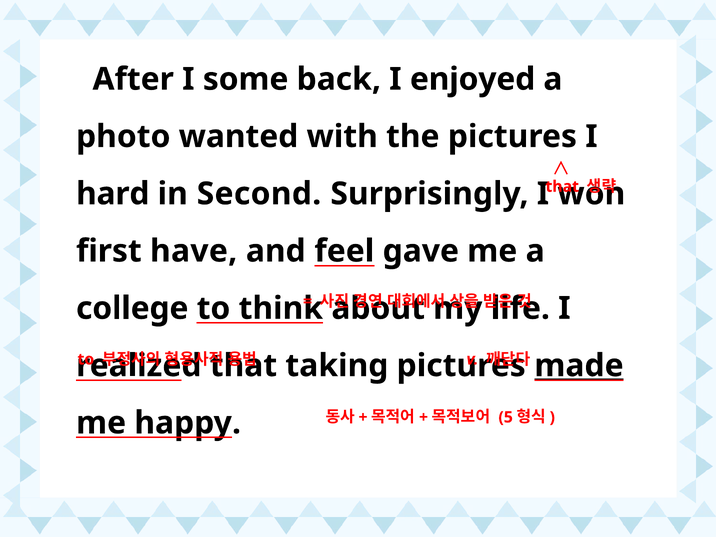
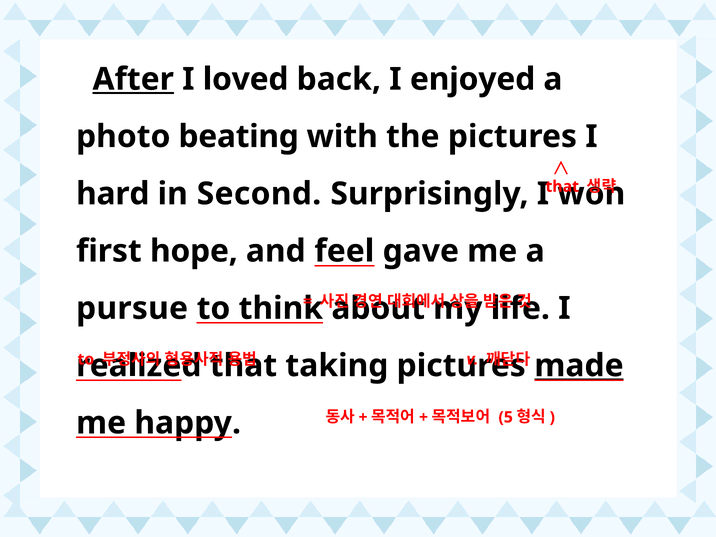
After underline: none -> present
some: some -> loved
wanted: wanted -> beating
have: have -> hope
college: college -> pursue
